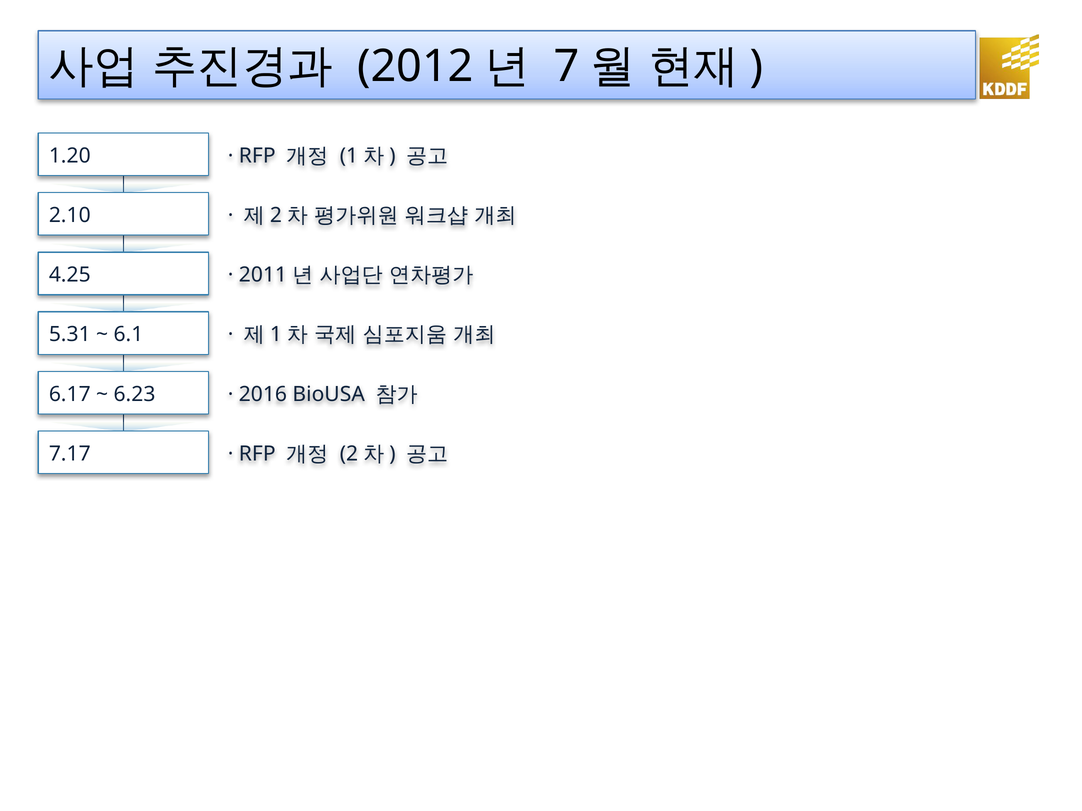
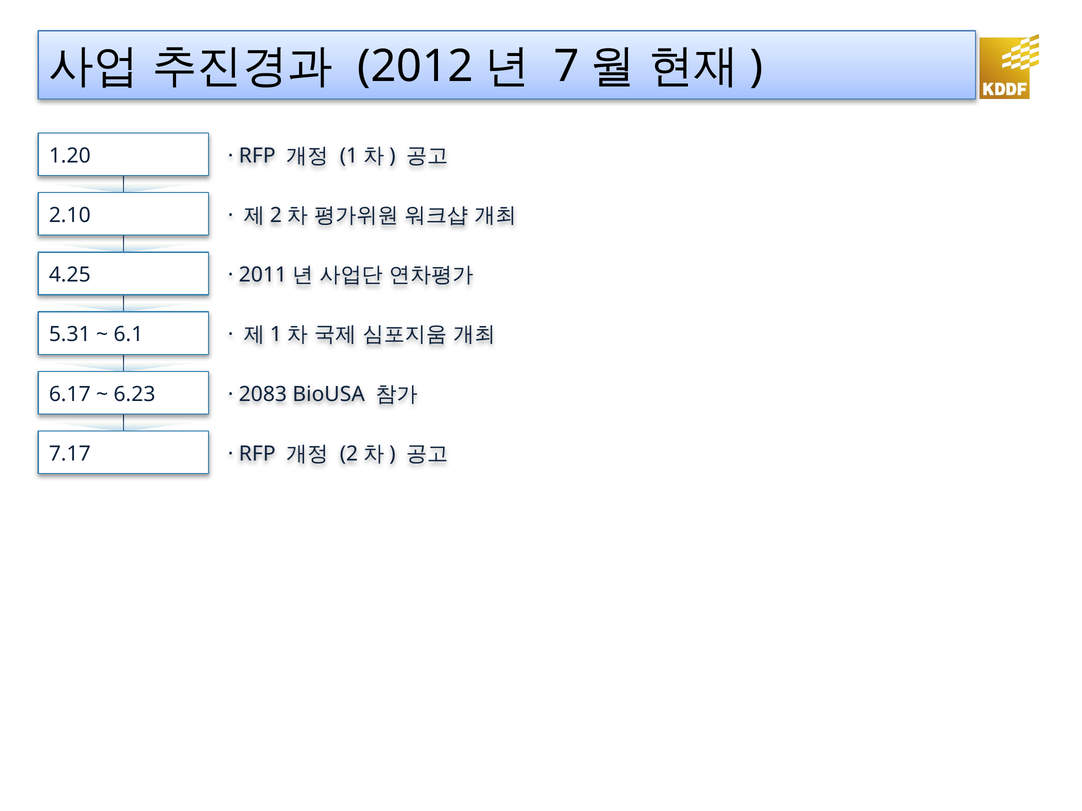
2016: 2016 -> 2083
